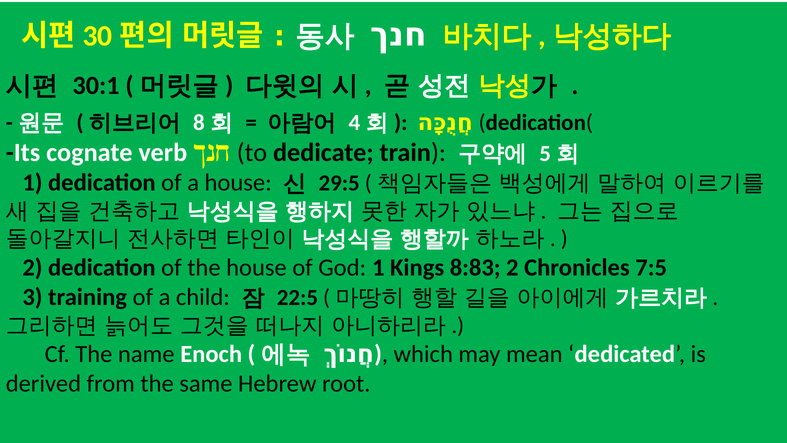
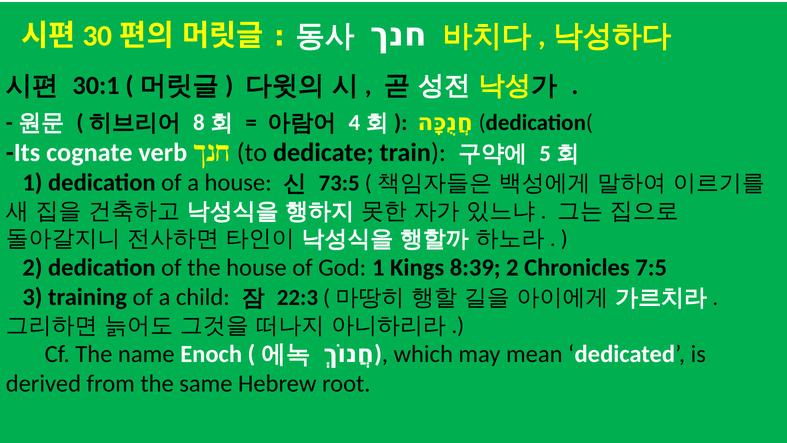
29:5: 29:5 -> 73:5
8:83: 8:83 -> 8:39
22:5: 22:5 -> 22:3
